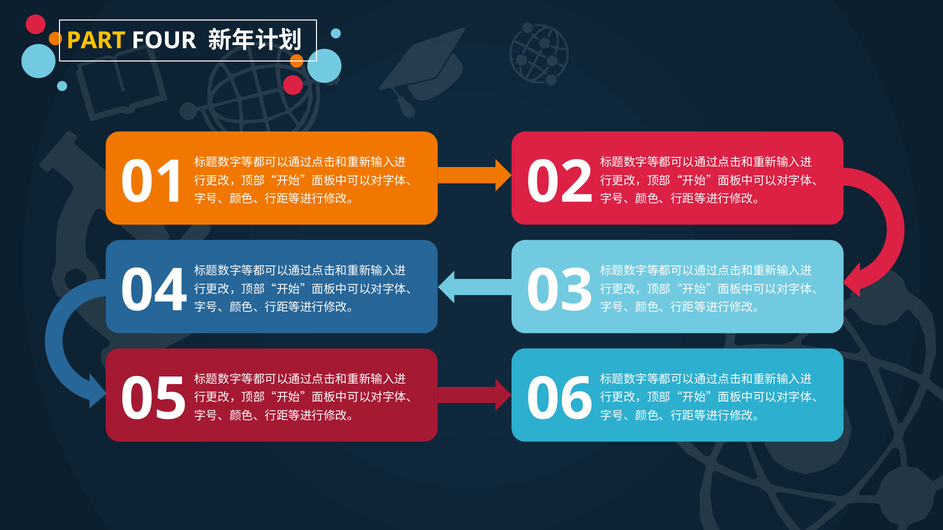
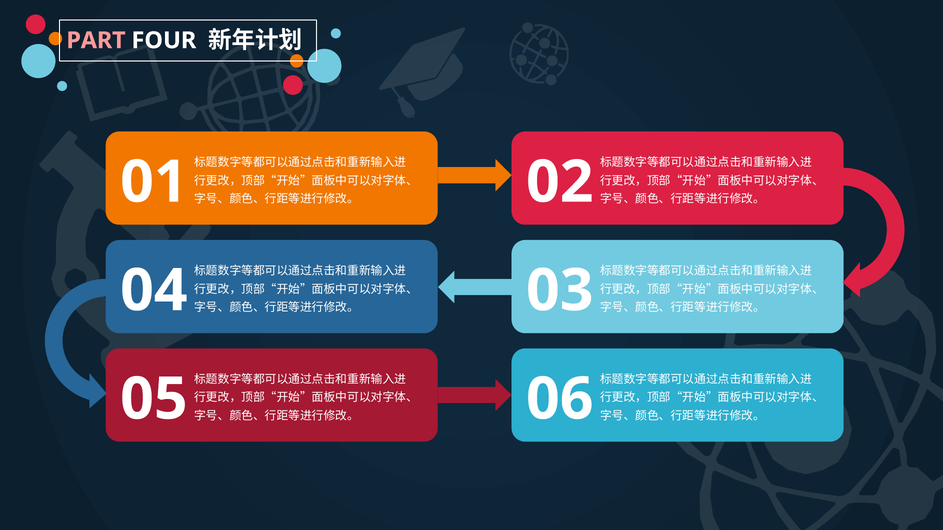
PART colour: yellow -> pink
